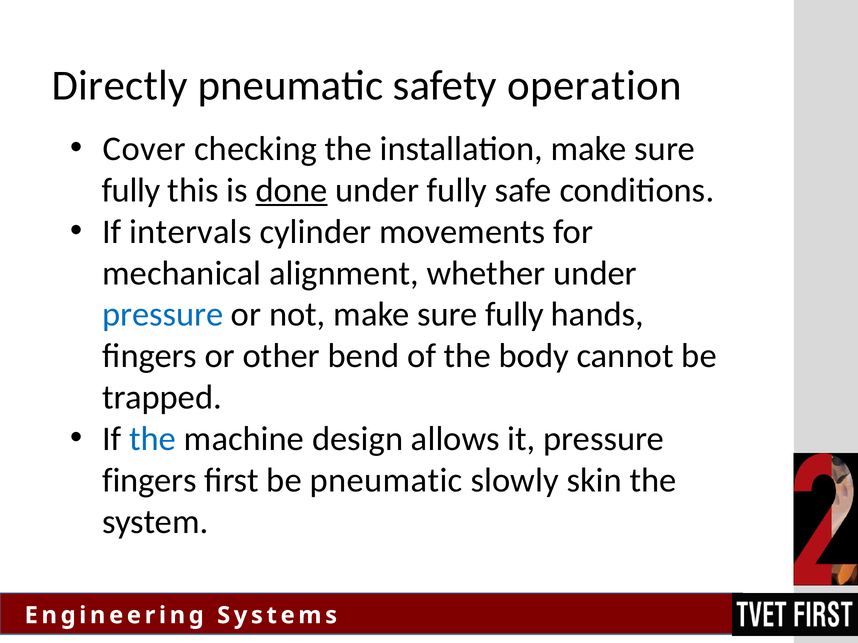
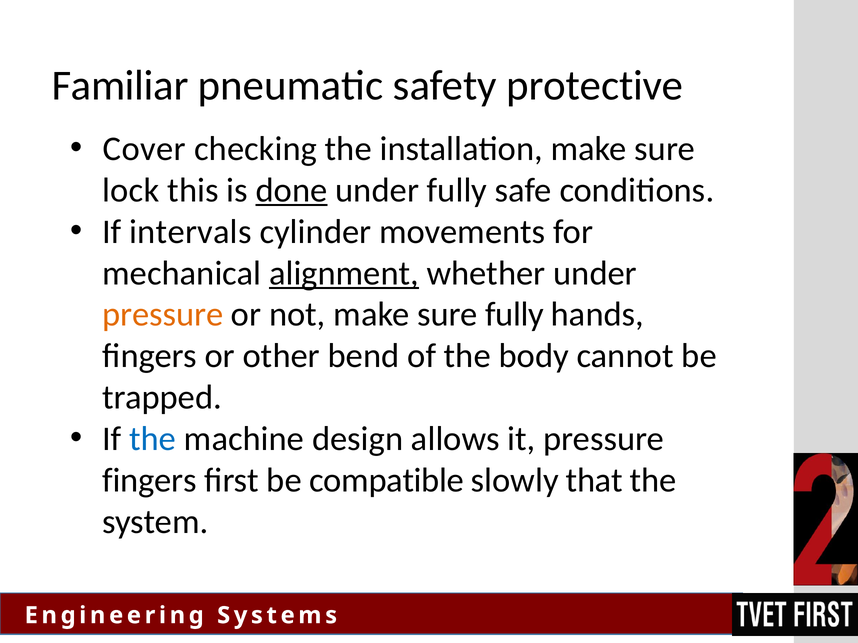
Directly: Directly -> Familiar
operation: operation -> protective
fully at (131, 190): fully -> lock
alignment underline: none -> present
pressure at (163, 315) colour: blue -> orange
be pneumatic: pneumatic -> compatible
skin: skin -> that
